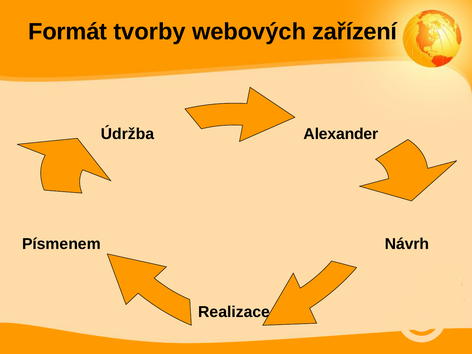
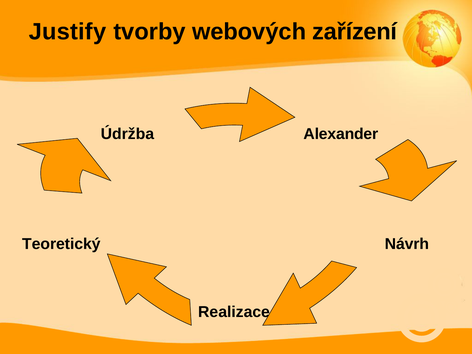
Formát: Formát -> Justify
Písmenem: Písmenem -> Teoretický
